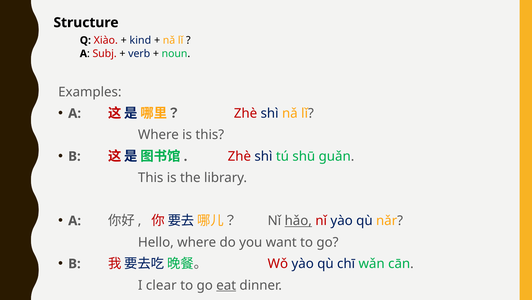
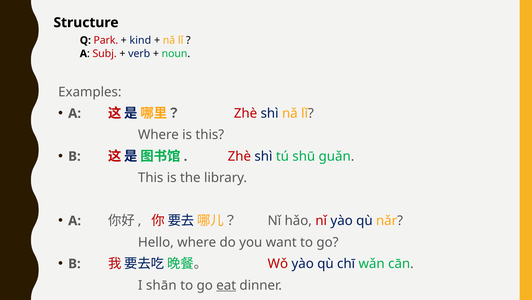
Xiào: Xiào -> Park
hǎo underline: present -> none
clear: clear -> shān
